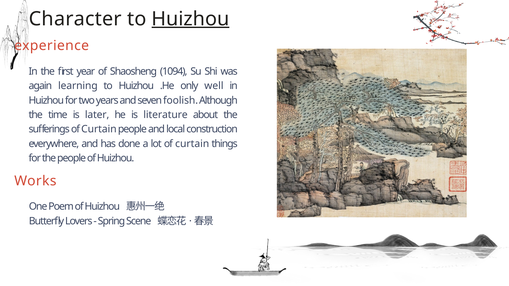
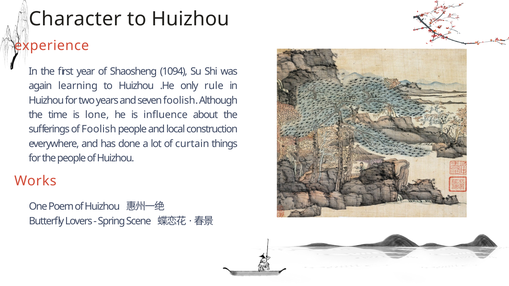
Huizhou at (190, 19) underline: present -> none
well: well -> rule
later: later -> lone
literature: literature -> influence
sufferings of Curtain: Curtain -> Foolish
